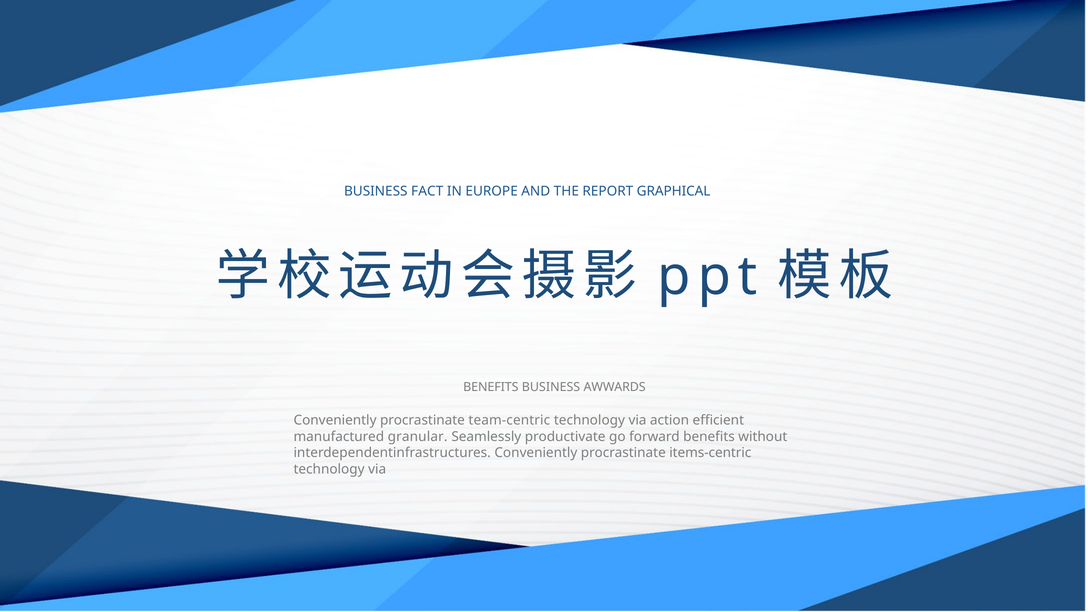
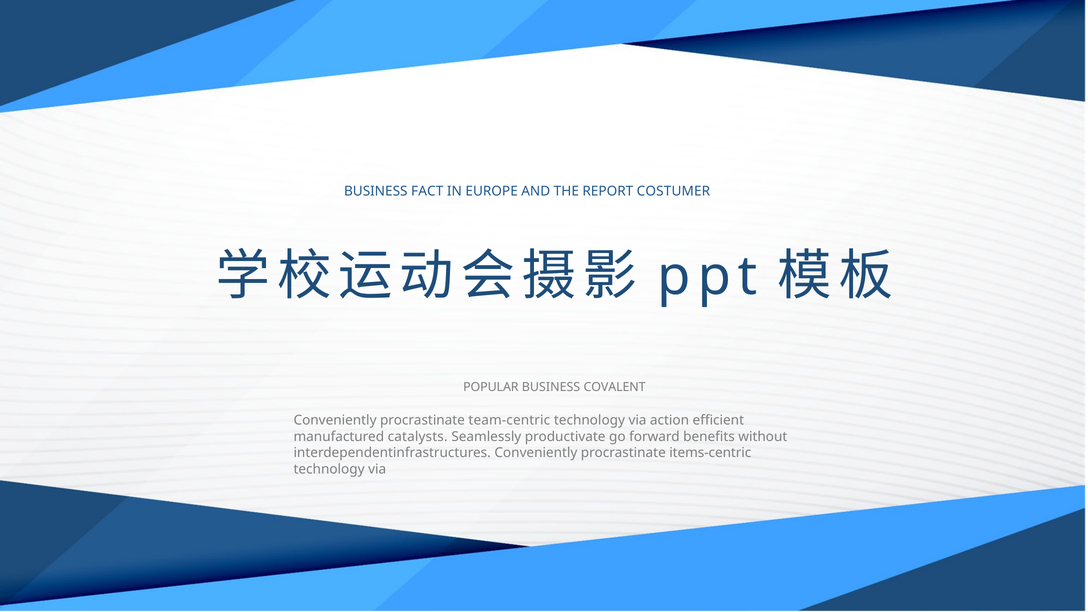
GRAPHICAL: GRAPHICAL -> COSTUMER
BENEFITS at (491, 387): BENEFITS -> POPULAR
AWWARDS: AWWARDS -> COVALENT
granular: granular -> catalysts
